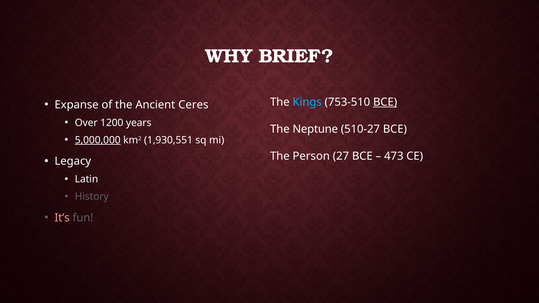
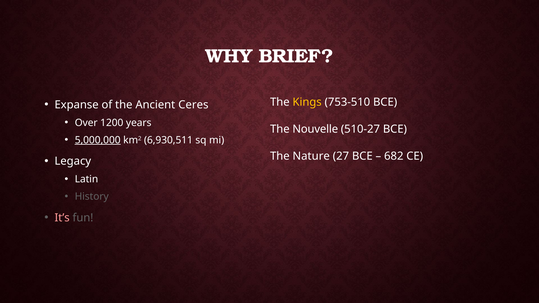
Kings colour: light blue -> yellow
BCE at (385, 102) underline: present -> none
Neptune: Neptune -> Nouvelle
1,930,551: 1,930,551 -> 6,930,511
Person: Person -> Nature
473: 473 -> 682
